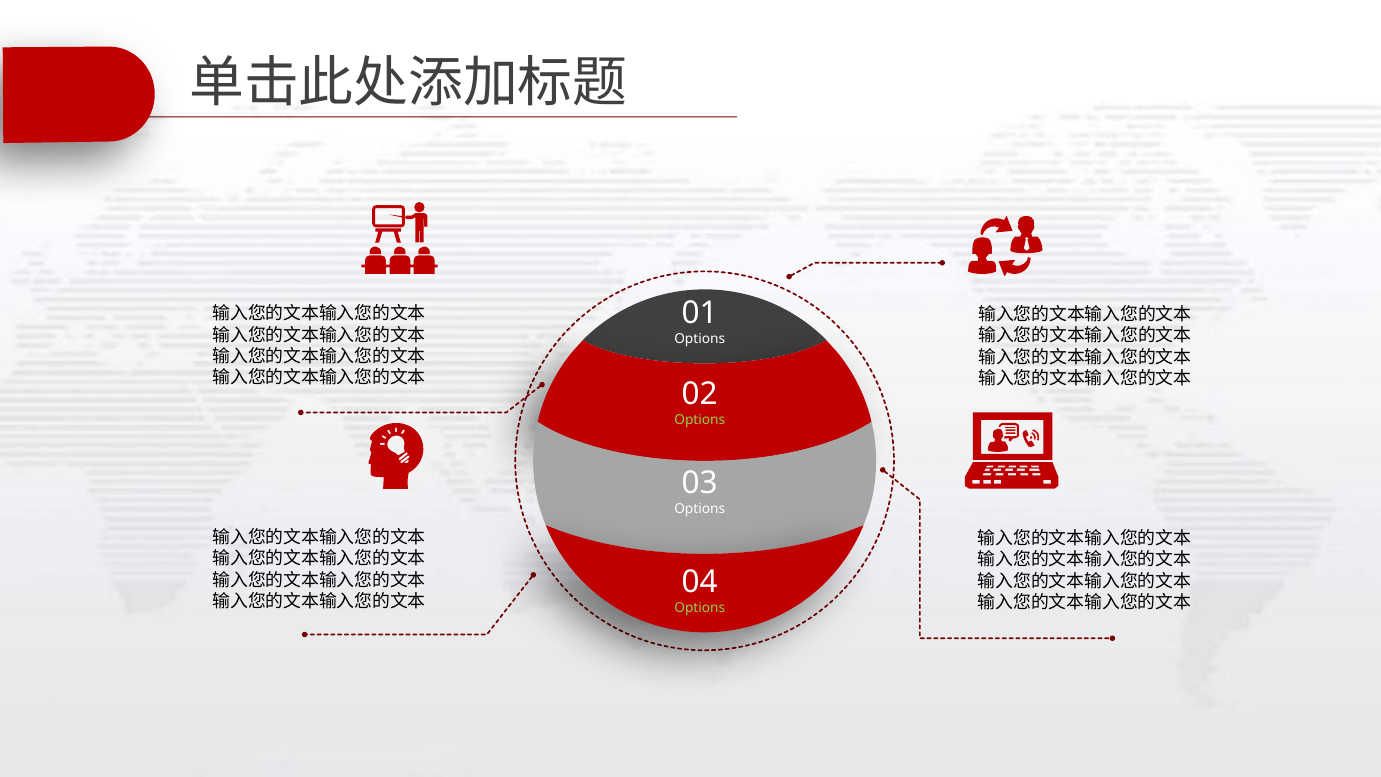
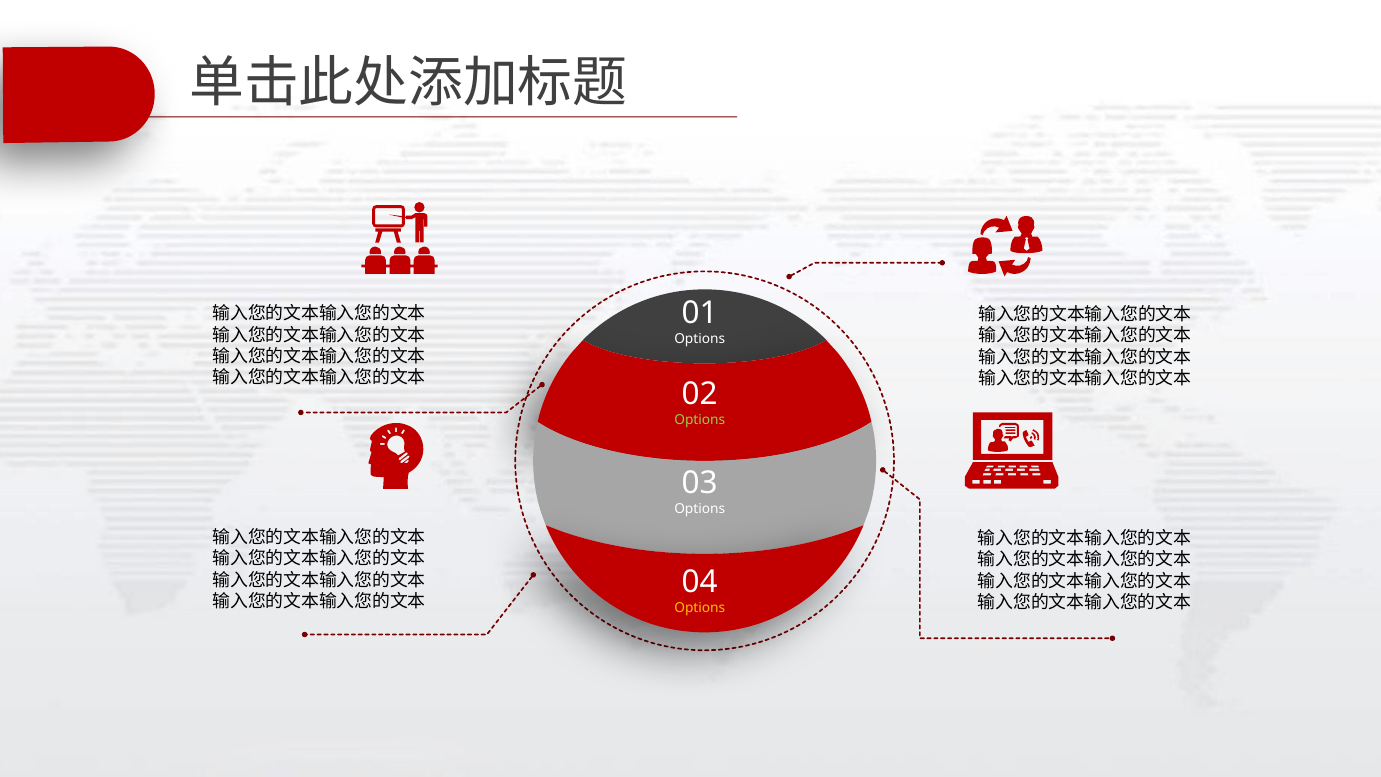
Options at (700, 607) colour: light green -> yellow
